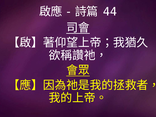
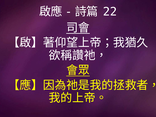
44: 44 -> 22
